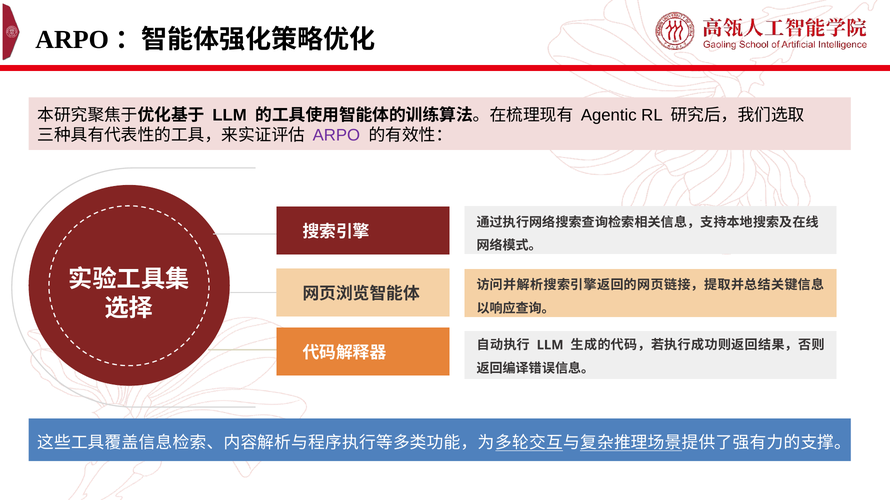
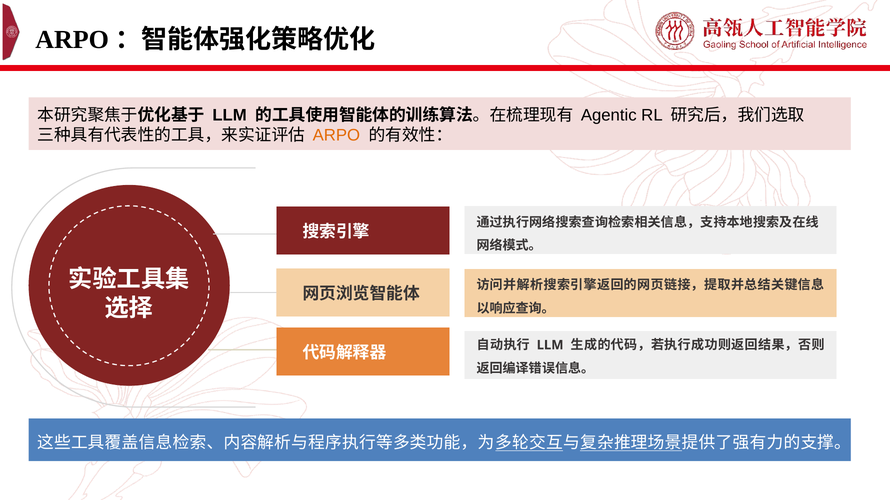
ARPO at (336, 135) colour: purple -> orange
